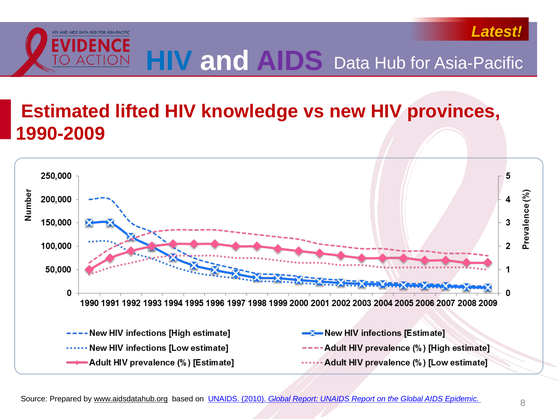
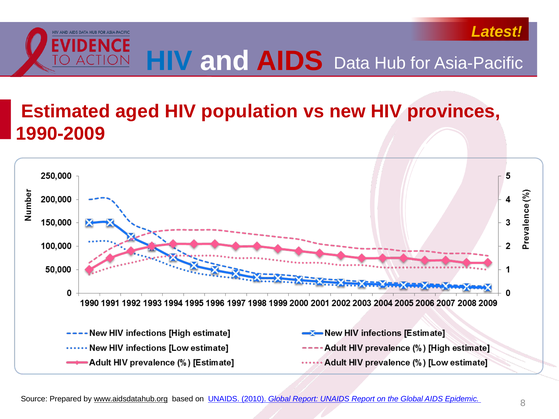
AIDS at (290, 61) colour: purple -> red
lifted: lifted -> aged
knowledge: knowledge -> population
